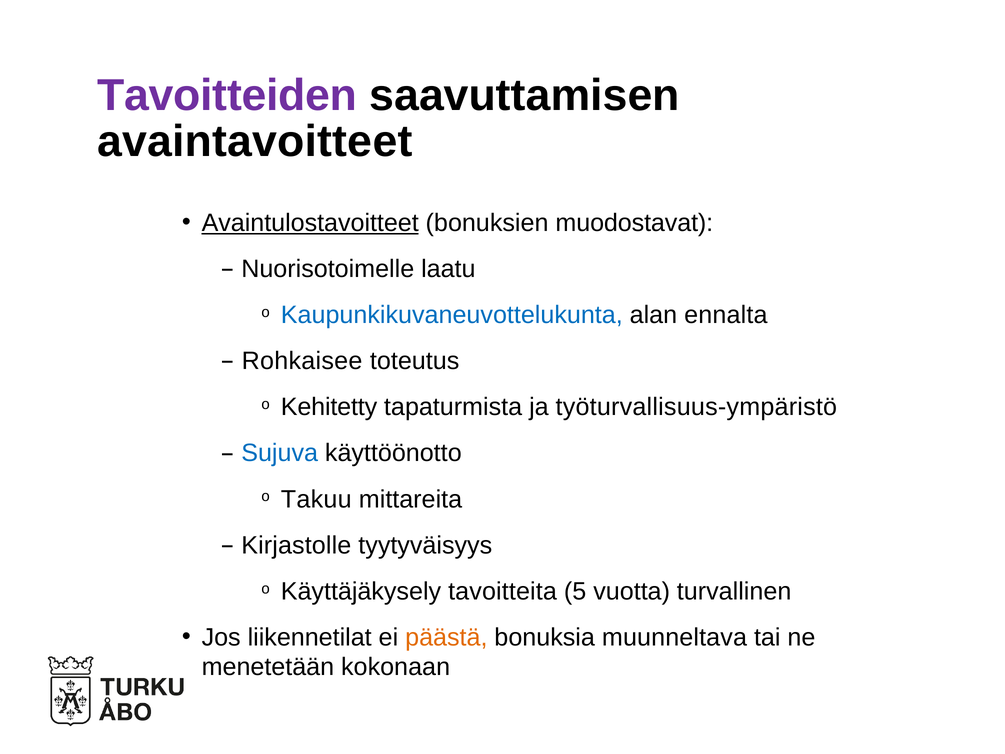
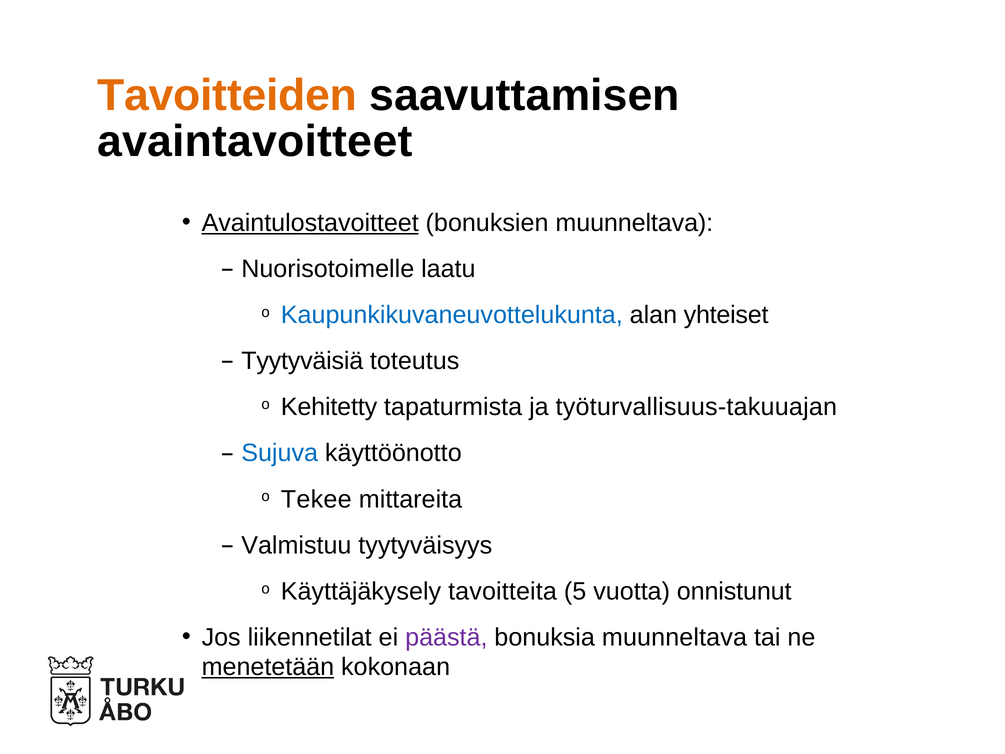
Tavoitteiden colour: purple -> orange
bonuksien muodostavat: muodostavat -> muunneltava
ennalta: ennalta -> yhteiset
Rohkaisee: Rohkaisee -> Tyytyväisiä
työturvallisuus-ympäristö: työturvallisuus-ympäristö -> työturvallisuus-takuuajan
Takuu: Takuu -> Tekee
Kirjastolle: Kirjastolle -> Valmistuu
turvallinen: turvallinen -> onnistunut
päästä colour: orange -> purple
menetetään underline: none -> present
